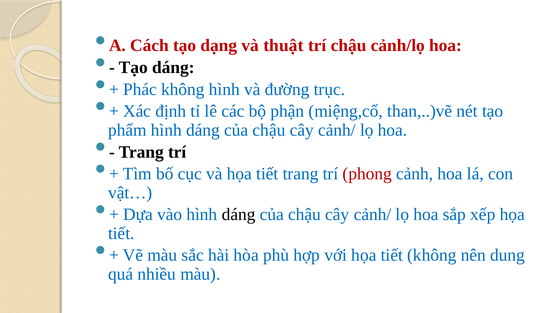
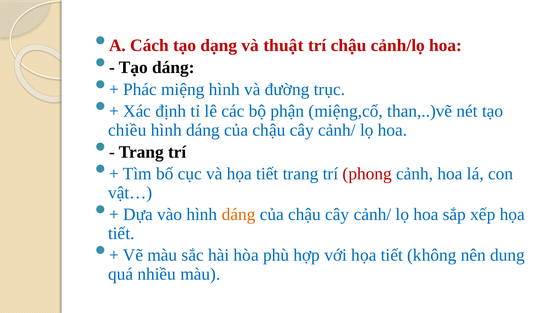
Phác không: không -> miệng
phẩm: phẩm -> chiều
dáng at (239, 214) colour: black -> orange
